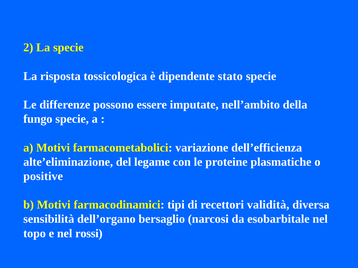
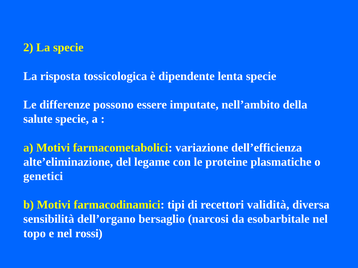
stato: stato -> lenta
fungo: fungo -> salute
positive: positive -> genetici
